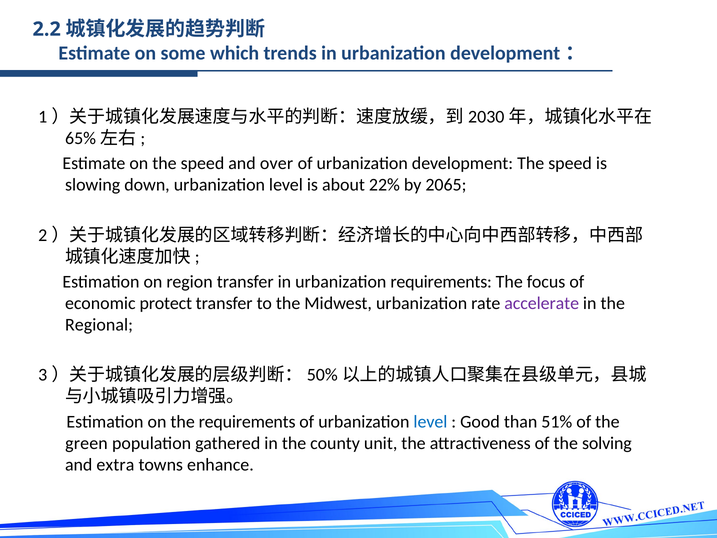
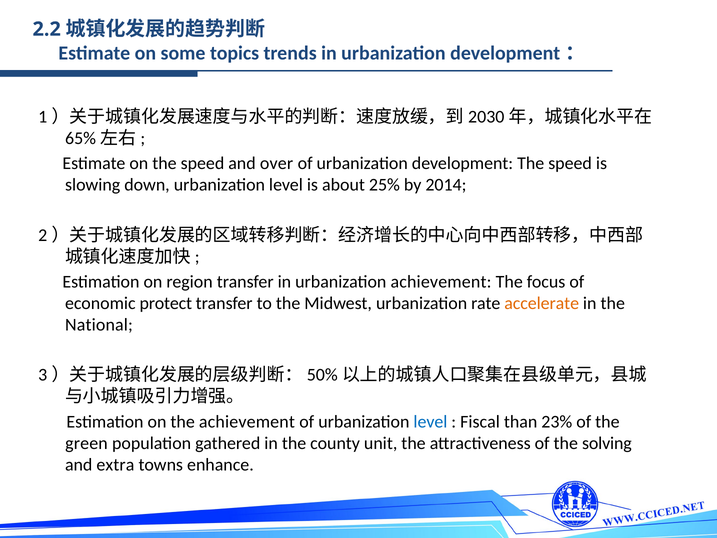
which: which -> topics
22%: 22% -> 25%
2065: 2065 -> 2014
urbanization requirements: requirements -> achievement
accelerate colour: purple -> orange
Regional: Regional -> National
the requirements: requirements -> achievement
Good: Good -> Fiscal
51%: 51% -> 23%
